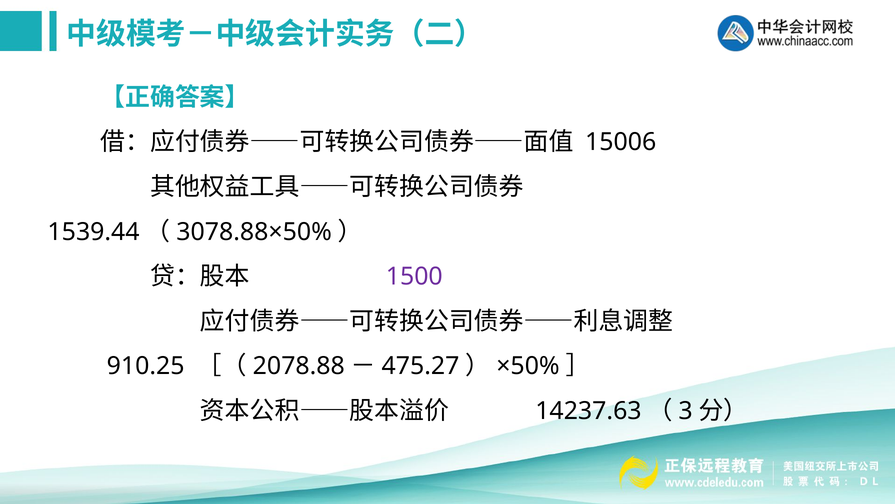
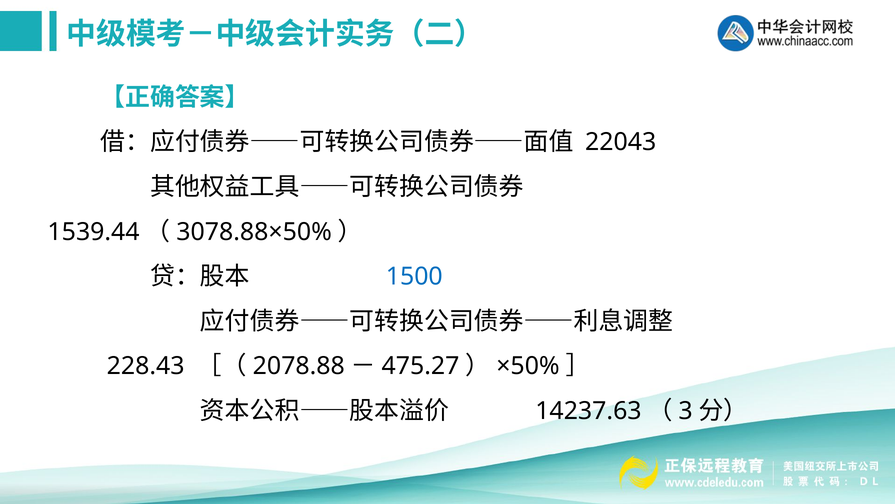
15006: 15006 -> 22043
1500 colour: purple -> blue
910.25: 910.25 -> 228.43
